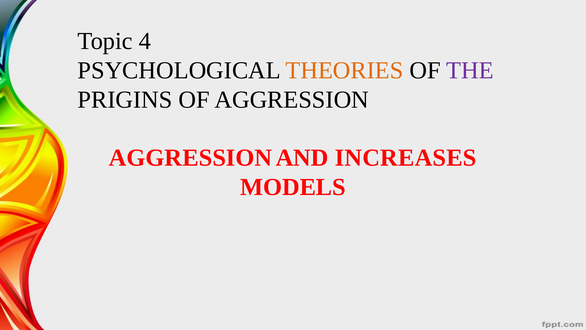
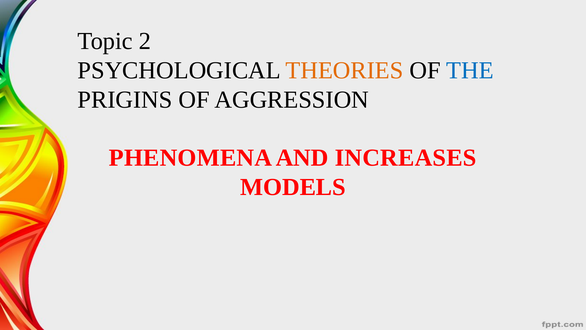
4: 4 -> 2
THE colour: purple -> blue
AGGRESSION at (191, 157): AGGRESSION -> PHENOMENA
